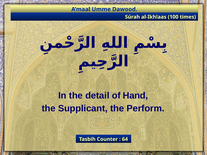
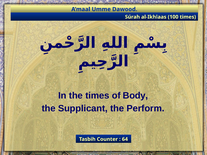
the detail: detail -> times
Hand: Hand -> Body
